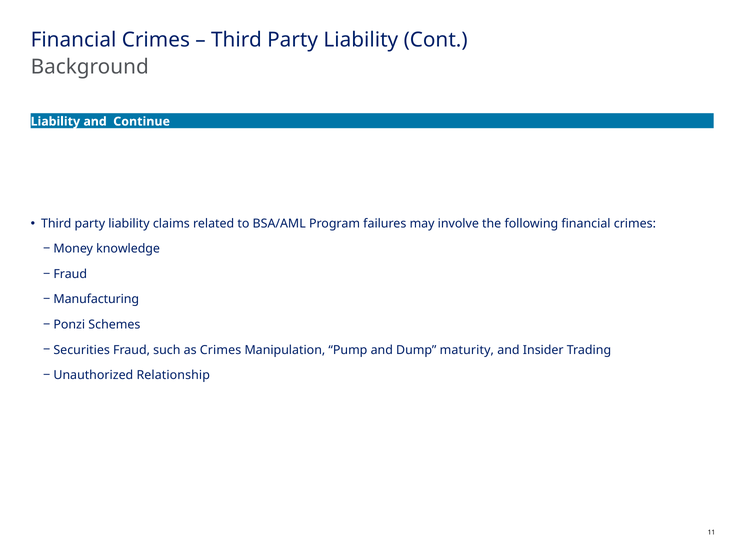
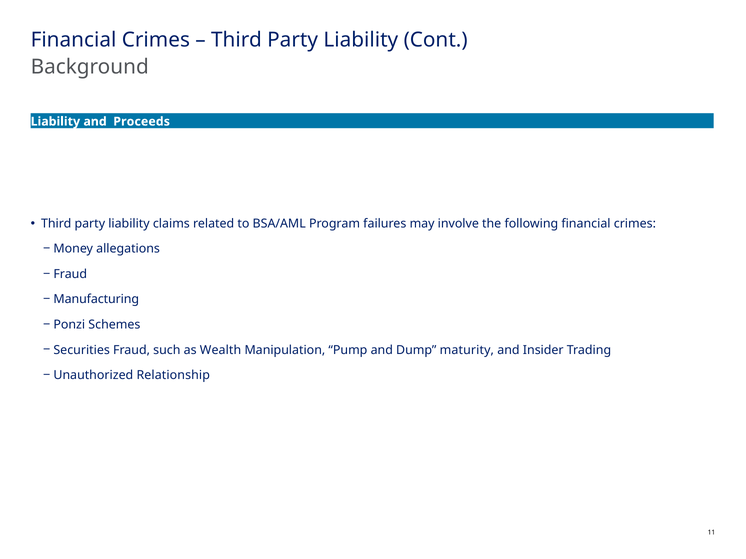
Continue: Continue -> Proceeds
knowledge: knowledge -> allegations
as Crimes: Crimes -> Wealth
